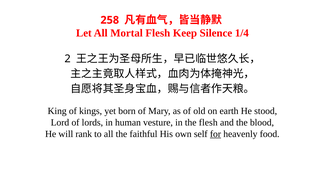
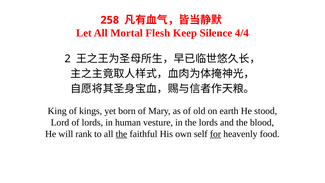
1/4: 1/4 -> 4/4
the flesh: flesh -> lords
the at (121, 134) underline: none -> present
